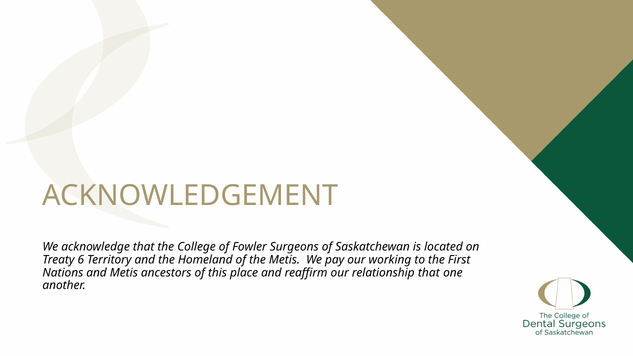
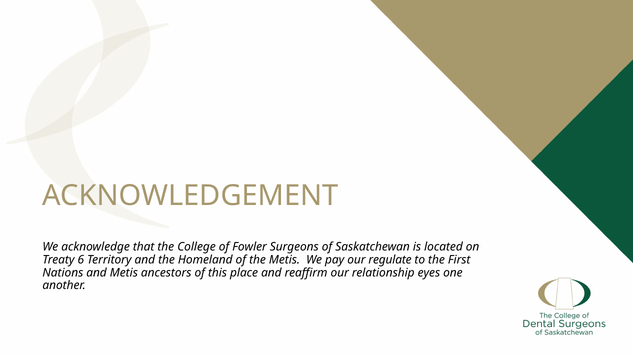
working: working -> regulate
relationship that: that -> eyes
